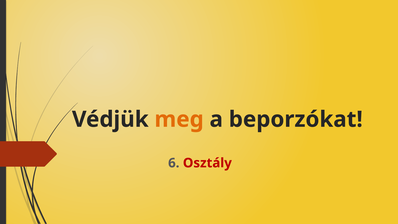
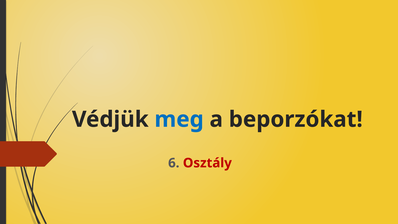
meg colour: orange -> blue
